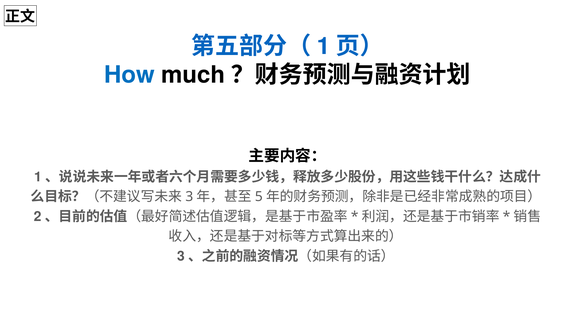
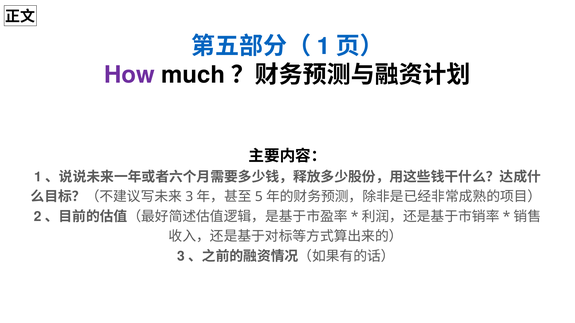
How colour: blue -> purple
